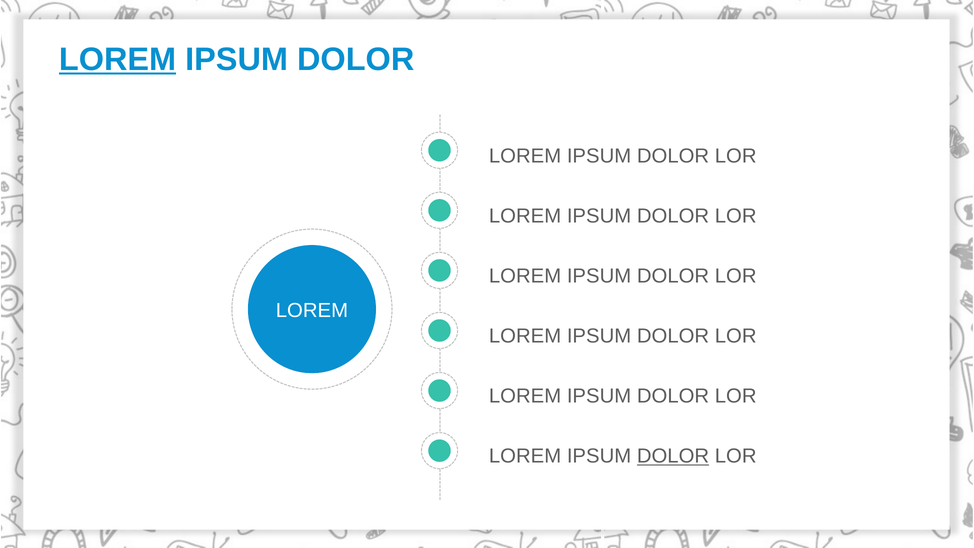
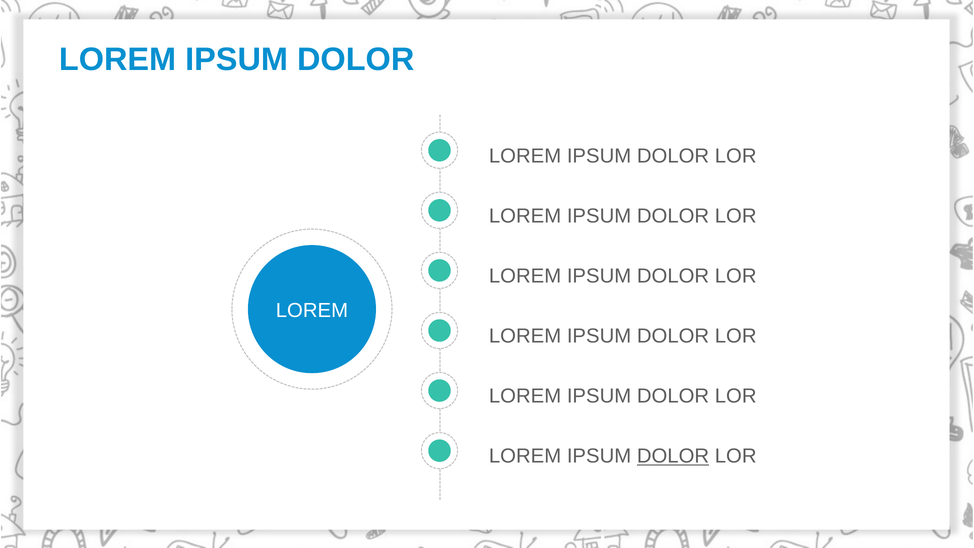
LOREM at (118, 60) underline: present -> none
